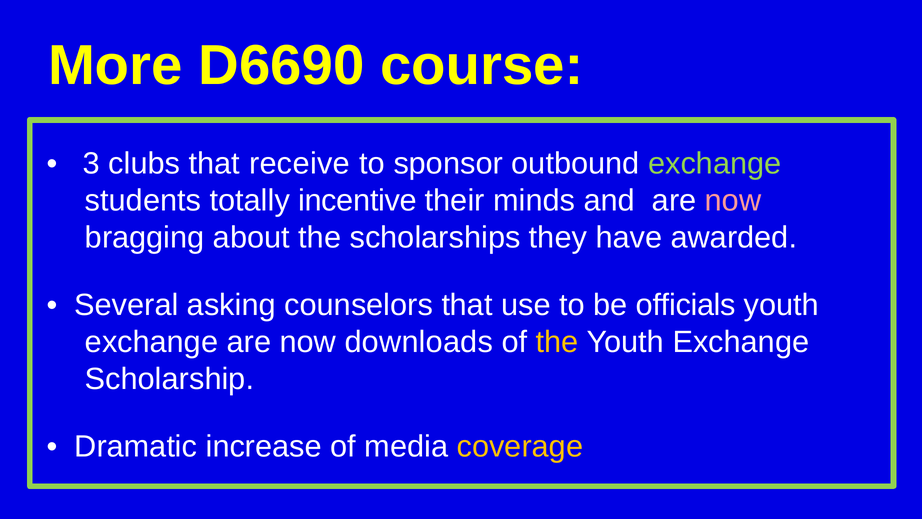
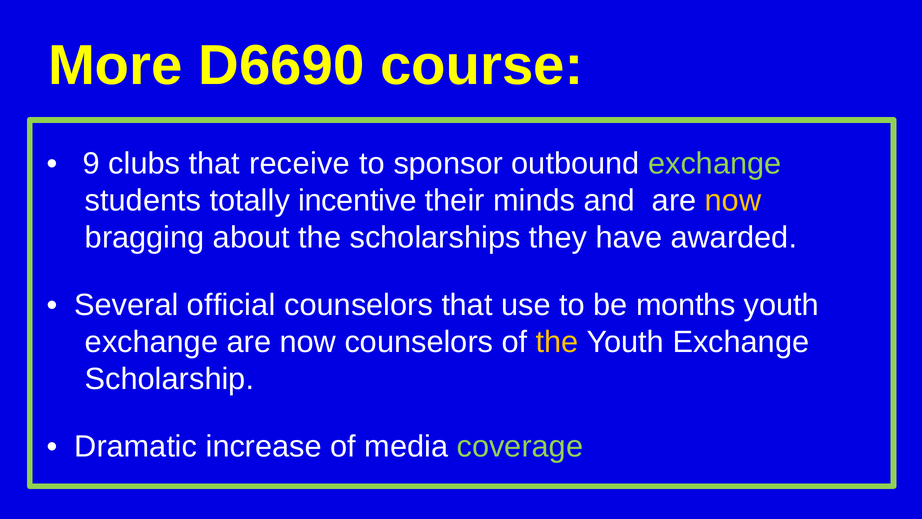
3: 3 -> 9
now at (733, 200) colour: pink -> yellow
asking: asking -> official
officials: officials -> months
now downloads: downloads -> counselors
coverage colour: yellow -> light green
